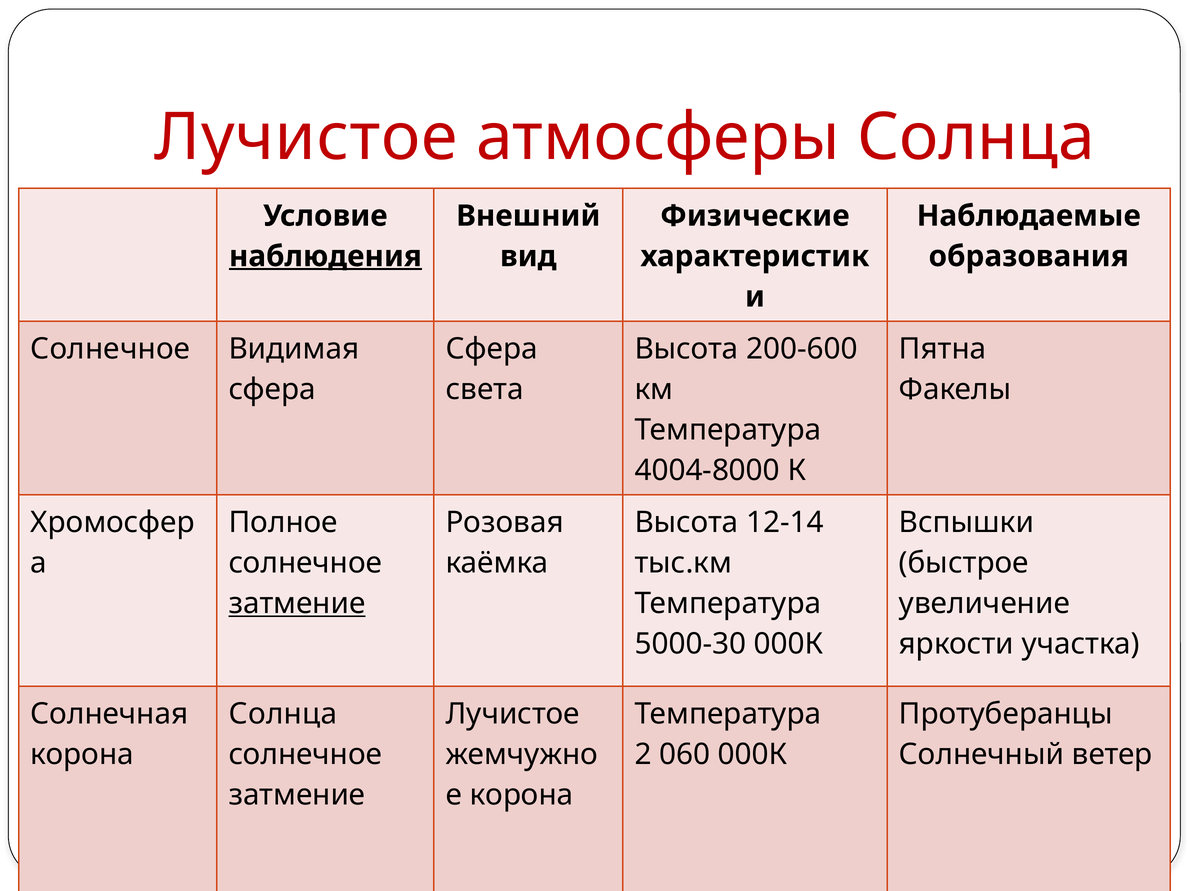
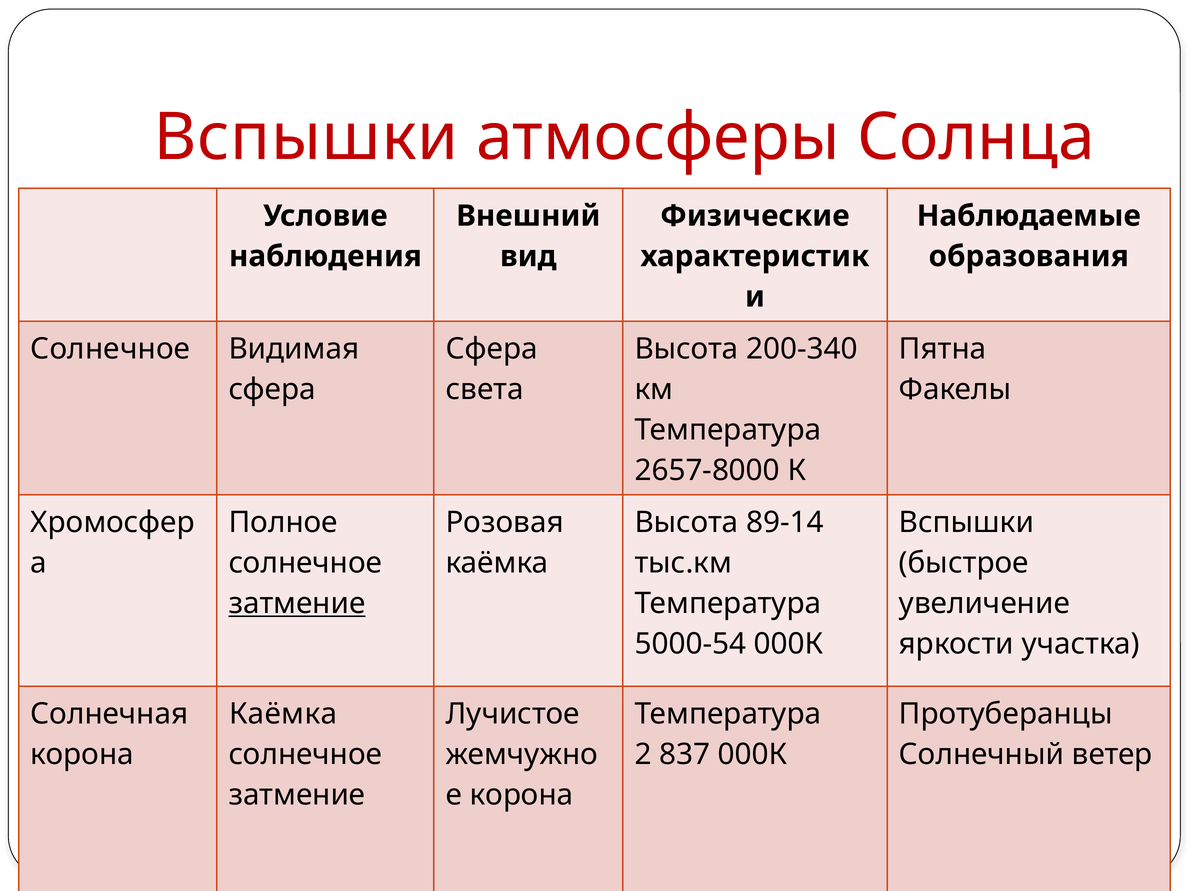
Лучистое at (306, 137): Лучистое -> Вспышки
наблюдения underline: present -> none
200-600: 200-600 -> 200-340
4004-8000: 4004-8000 -> 2657-8000
12-14: 12-14 -> 89-14
5000-30: 5000-30 -> 5000-54
Солнца at (283, 715): Солнца -> Каёмка
060: 060 -> 837
